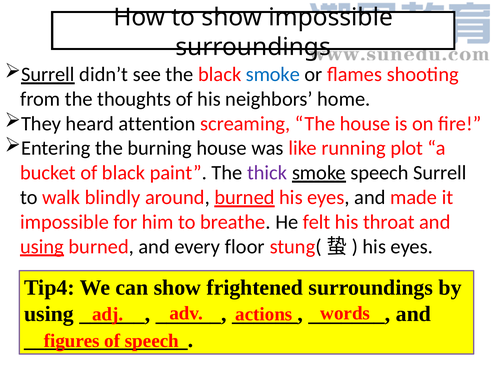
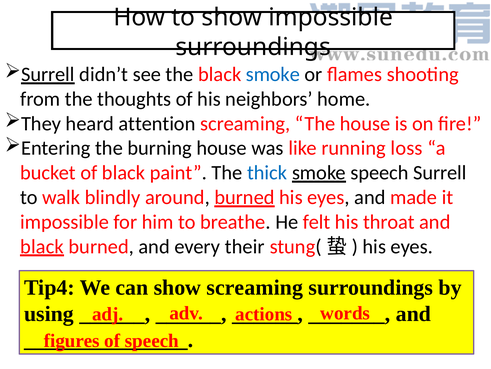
plot: plot -> loss
thick colour: purple -> blue
using at (42, 246): using -> black
floor: floor -> their
show frightened: frightened -> screaming
